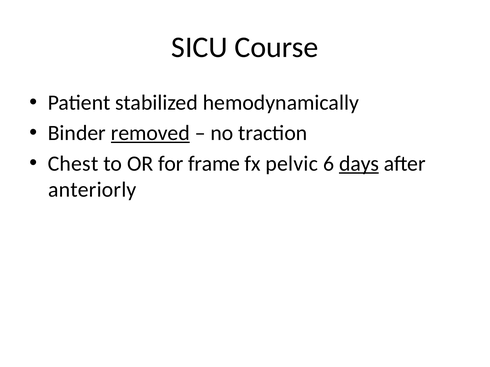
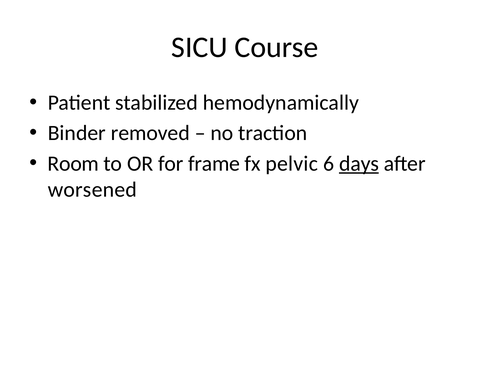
removed underline: present -> none
Chest: Chest -> Room
anteriorly: anteriorly -> worsened
